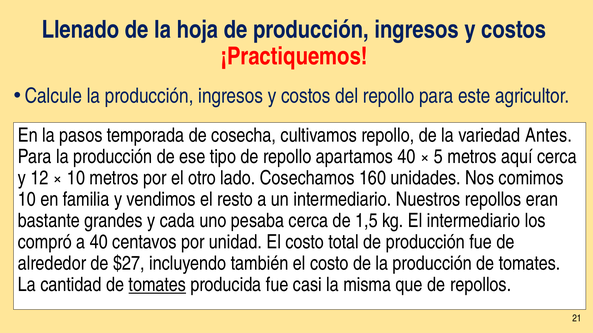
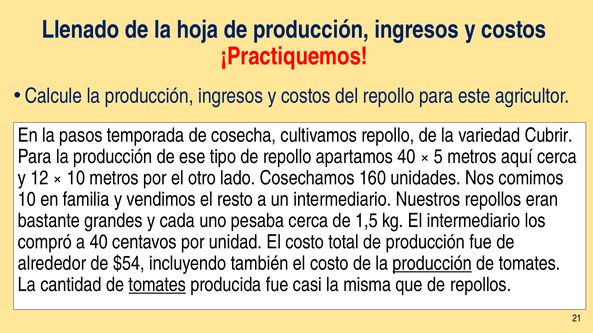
Antes: Antes -> Cubrir
$27: $27 -> $54
producción at (432, 264) underline: none -> present
